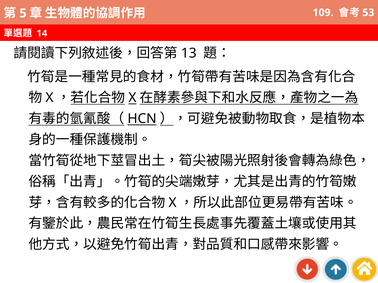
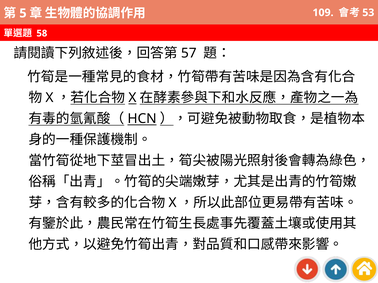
14: 14 -> 58
13: 13 -> 57
